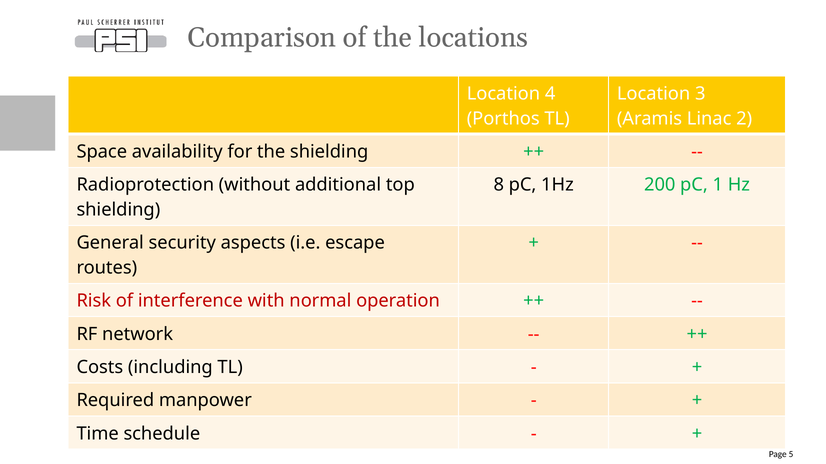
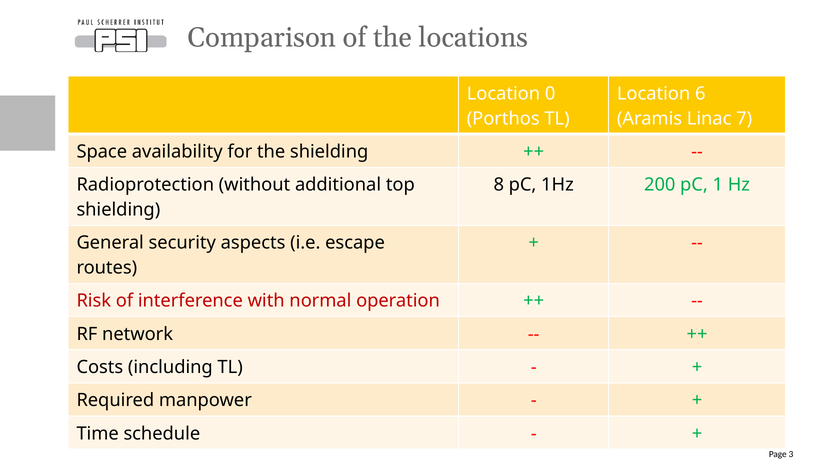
4: 4 -> 0
3: 3 -> 6
2: 2 -> 7
5: 5 -> 3
